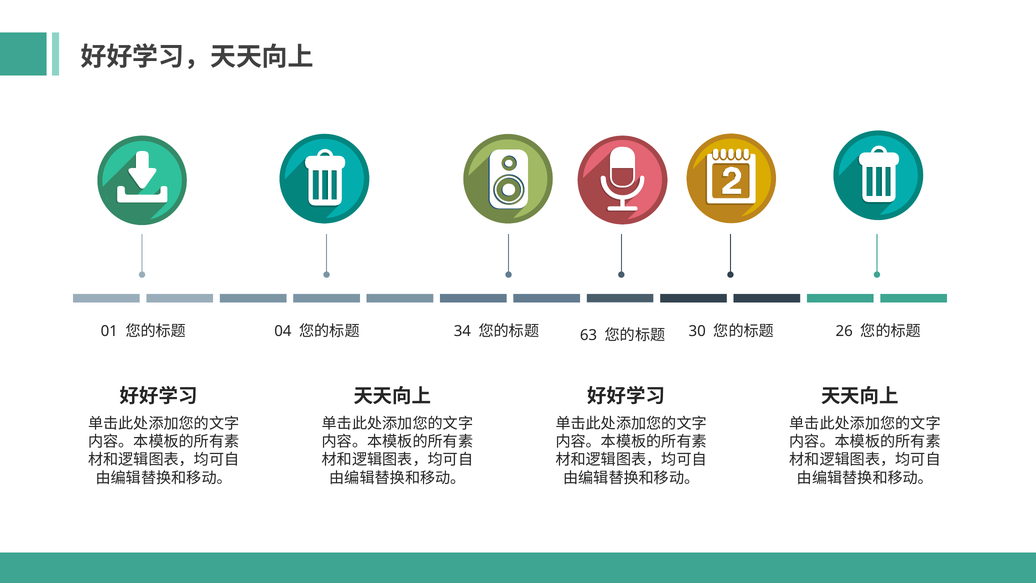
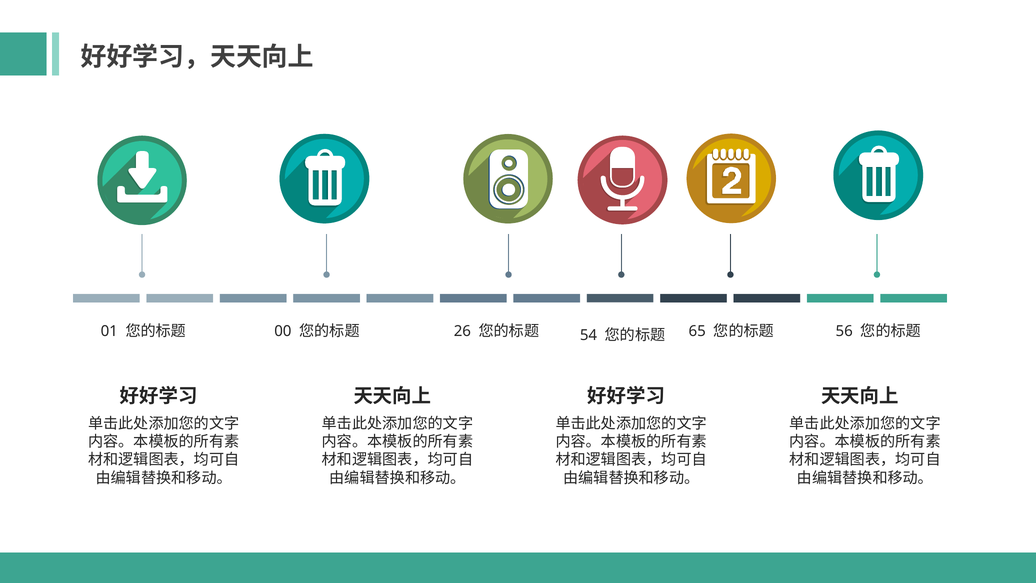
04: 04 -> 00
34: 34 -> 26
63: 63 -> 54
30: 30 -> 65
26: 26 -> 56
